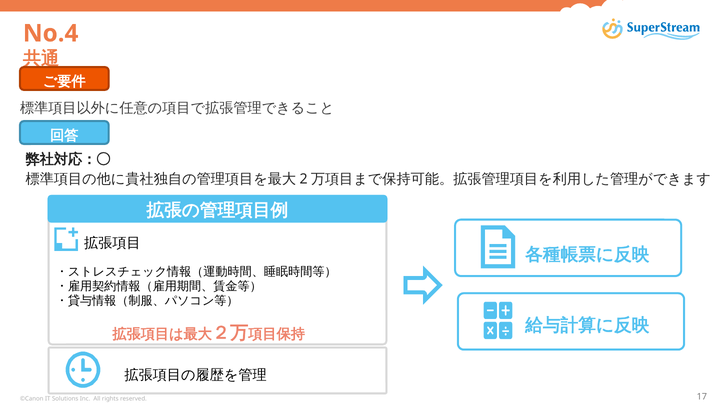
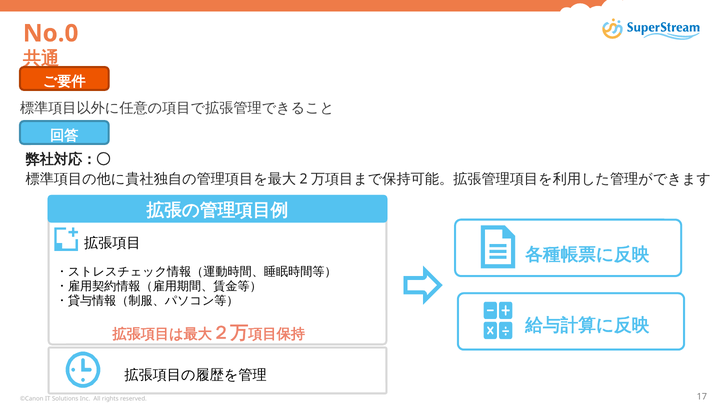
No.4: No.4 -> No.0
